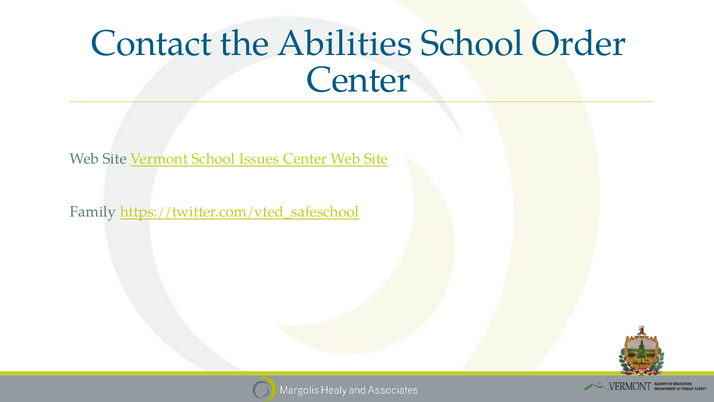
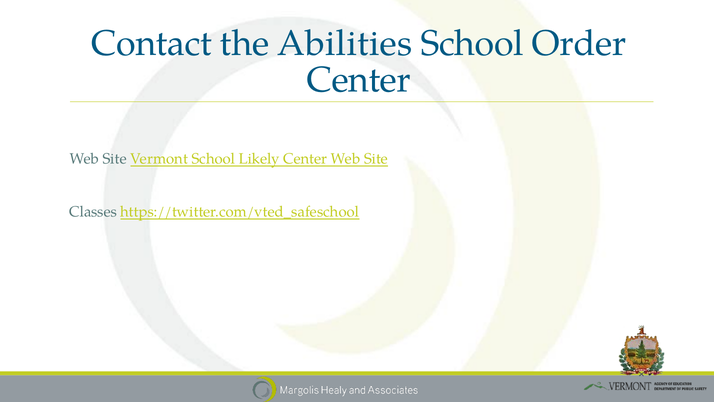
Issues: Issues -> Likely
Family: Family -> Classes
